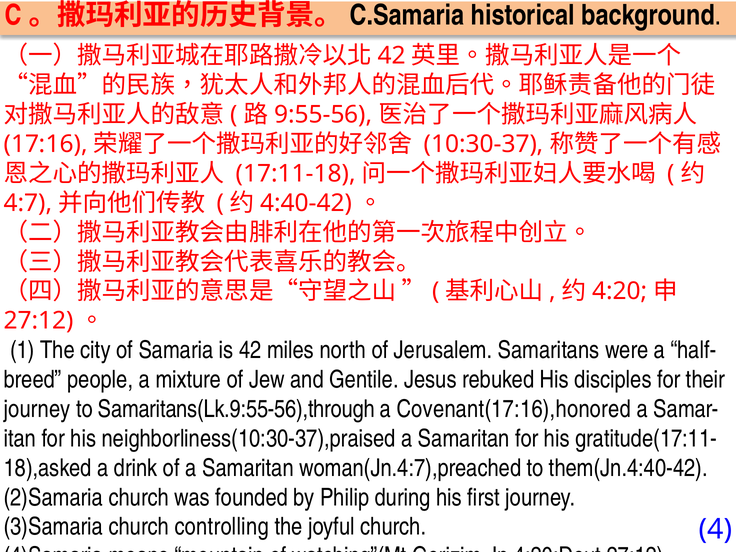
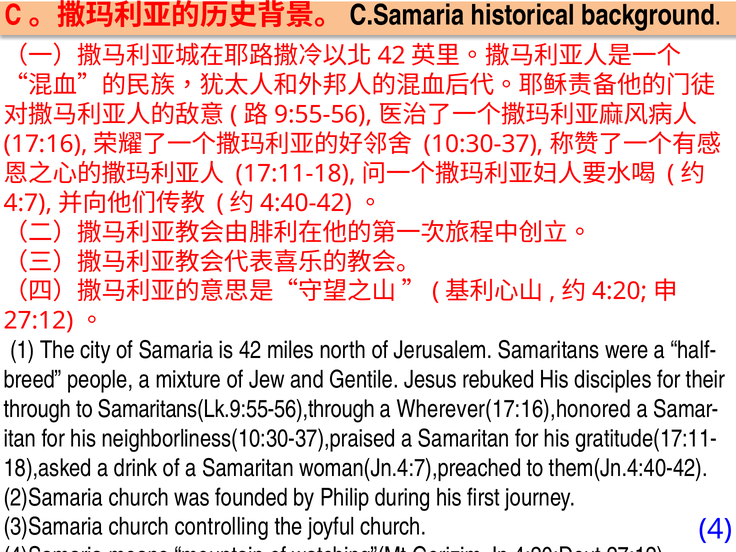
journey at (37, 409): journey -> through
Covenant(17:16),honored: Covenant(17:16),honored -> Wherever(17:16),honored
